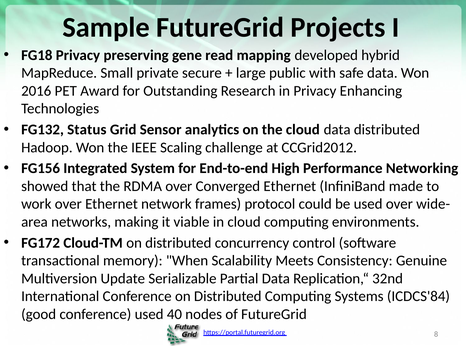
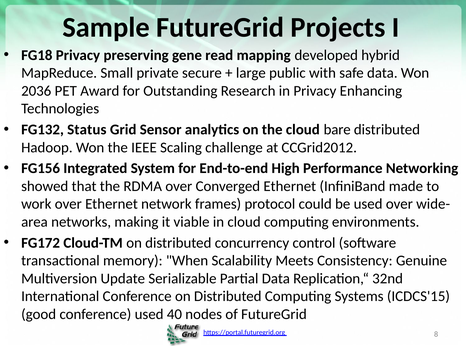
2016: 2016 -> 2036
cloud data: data -> bare
ICDCS'84: ICDCS'84 -> ICDCS'15
